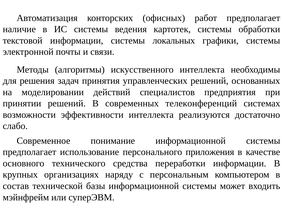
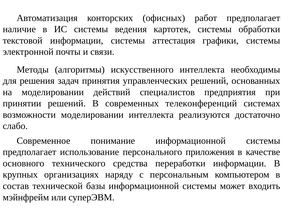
локальных: локальных -> аттестация
возможности эффективности: эффективности -> моделировании
